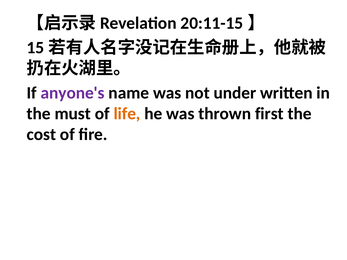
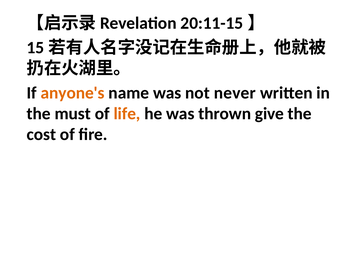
anyone's colour: purple -> orange
under: under -> never
first: first -> give
